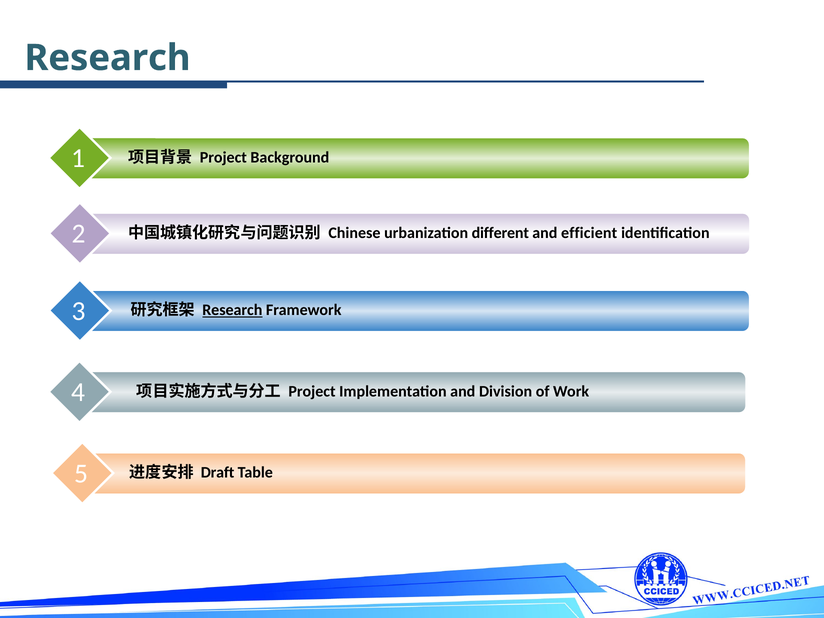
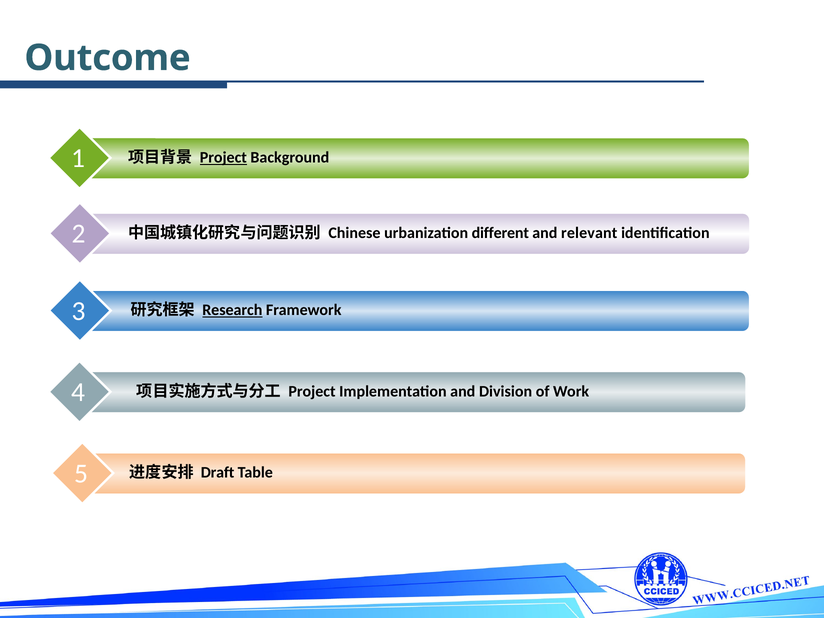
Research at (107, 58): Research -> Outcome
Project at (223, 158) underline: none -> present
efficient: efficient -> relevant
